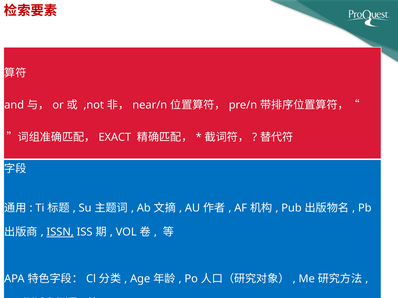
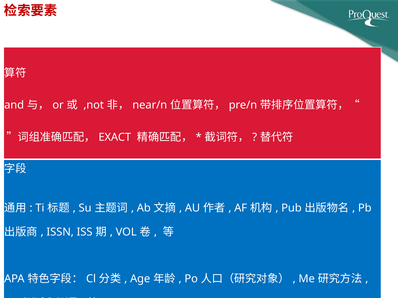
ISSN underline: present -> none
